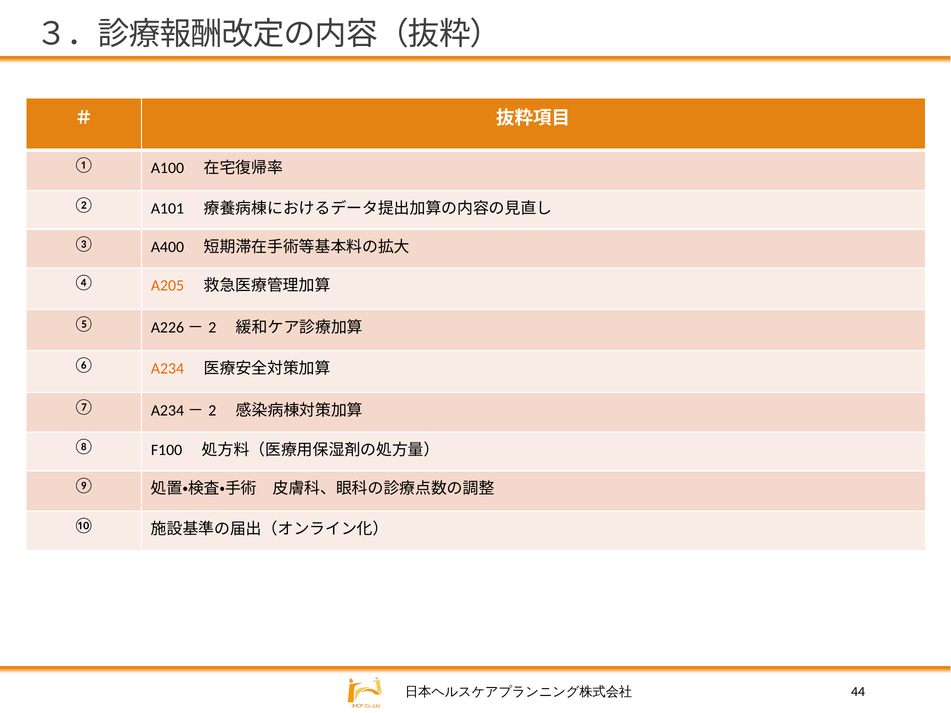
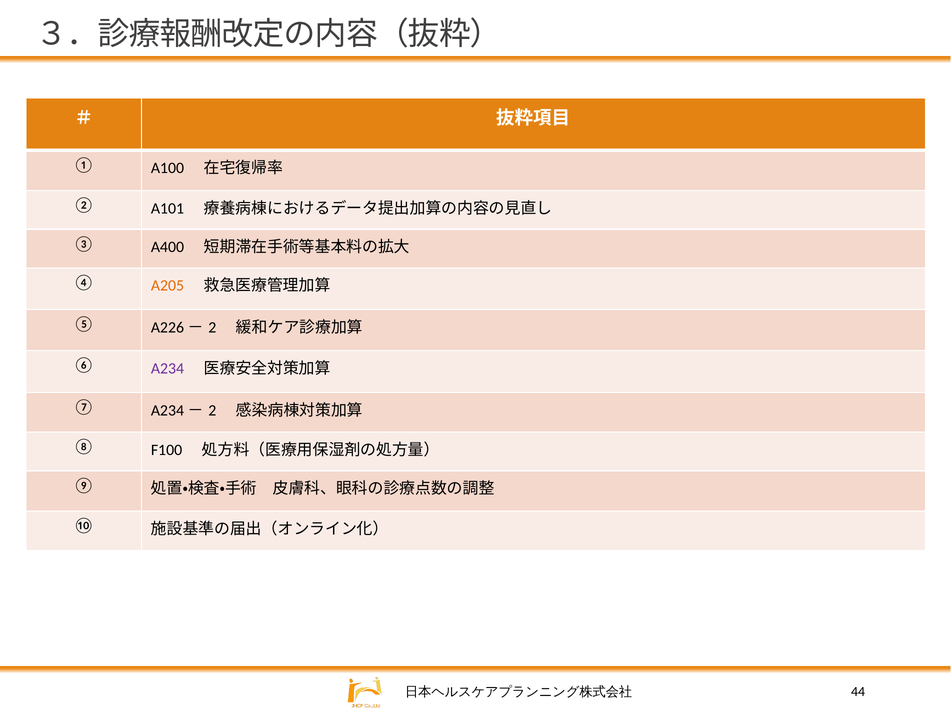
A234 colour: orange -> purple
